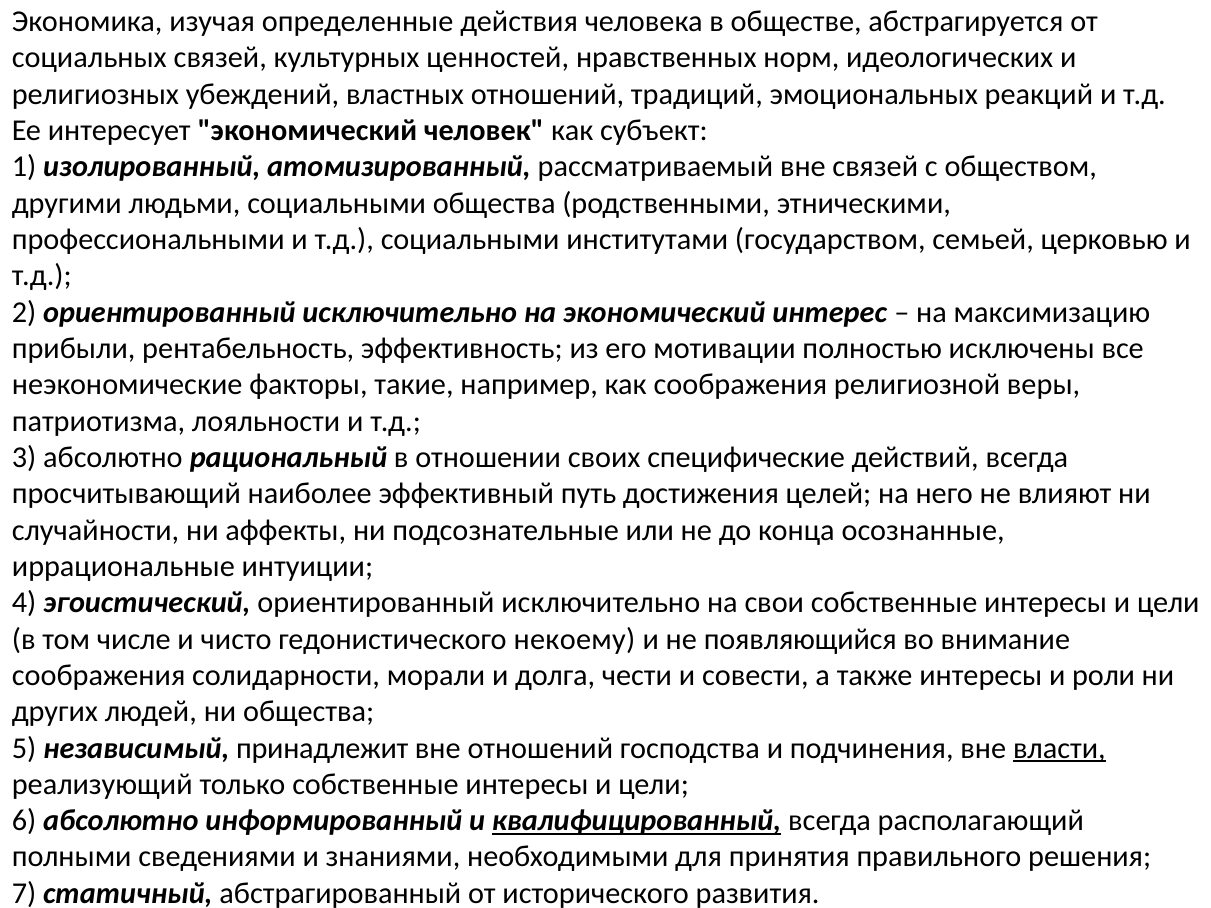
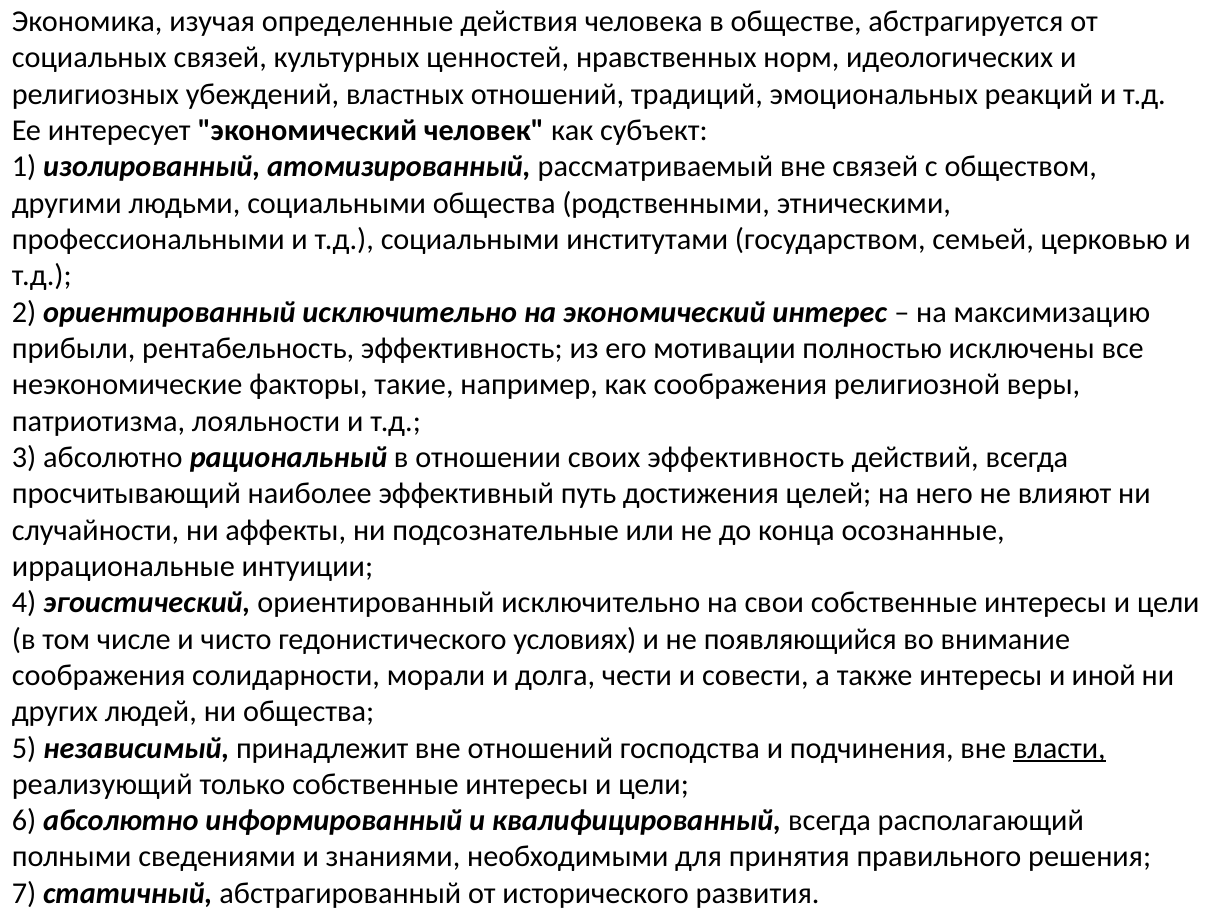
своих специфические: специфические -> эффективность
некоему: некоему -> условиях
роли: роли -> иной
квалифицированный underline: present -> none
